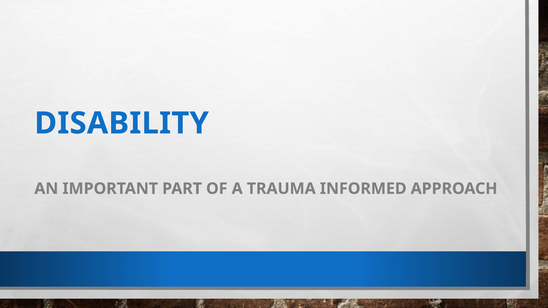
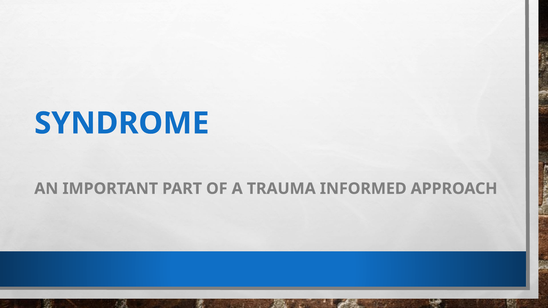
DISABILITY: DISABILITY -> SYNDROME
